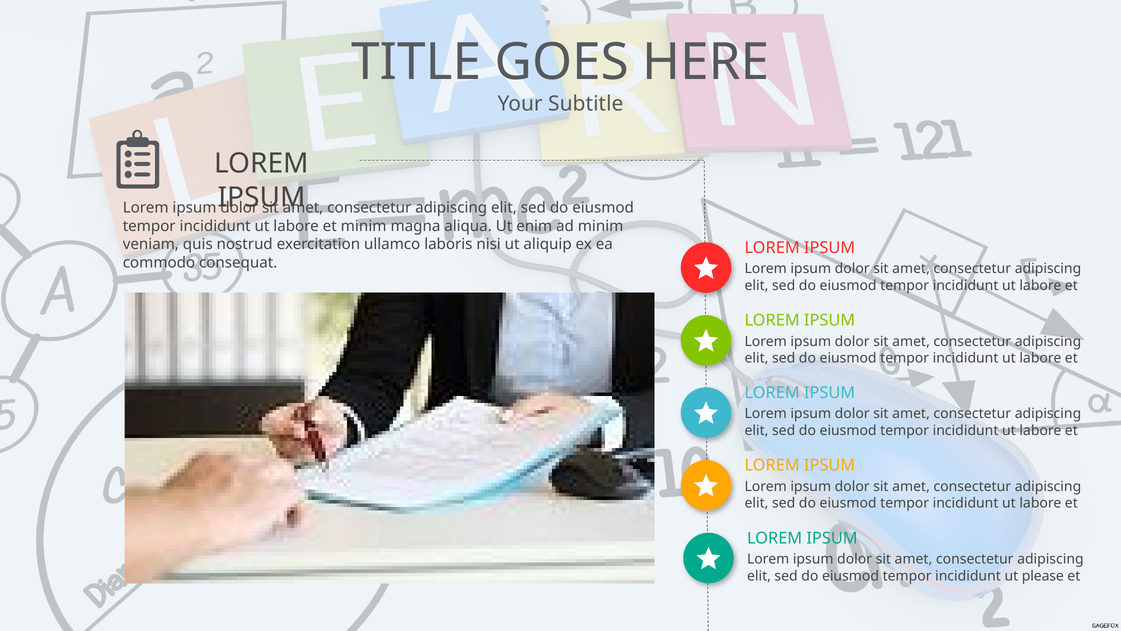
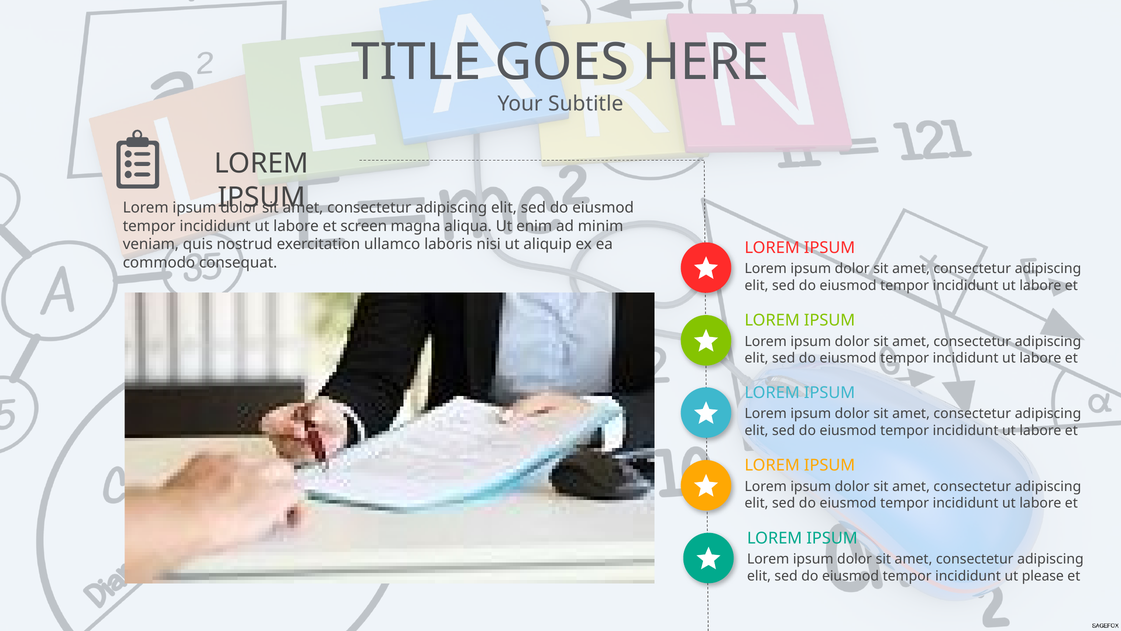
et minim: minim -> screen
